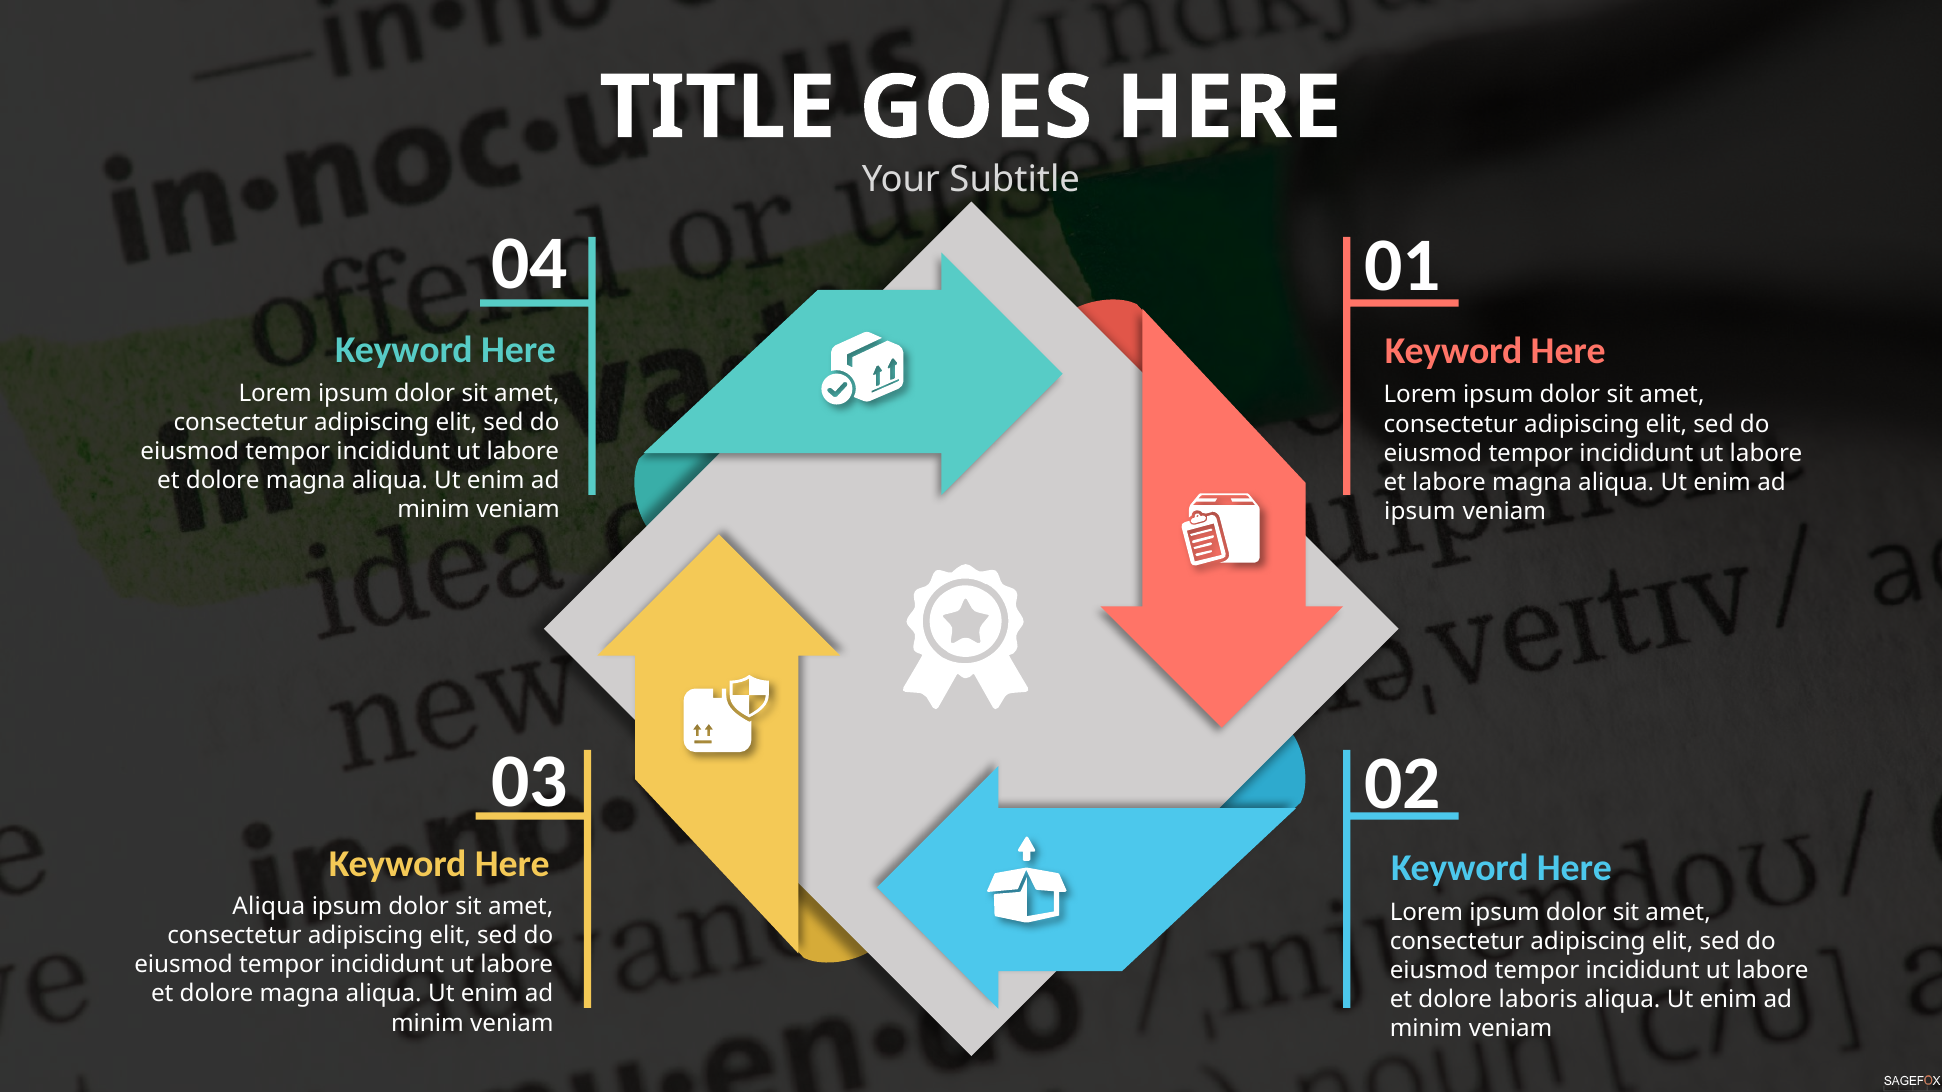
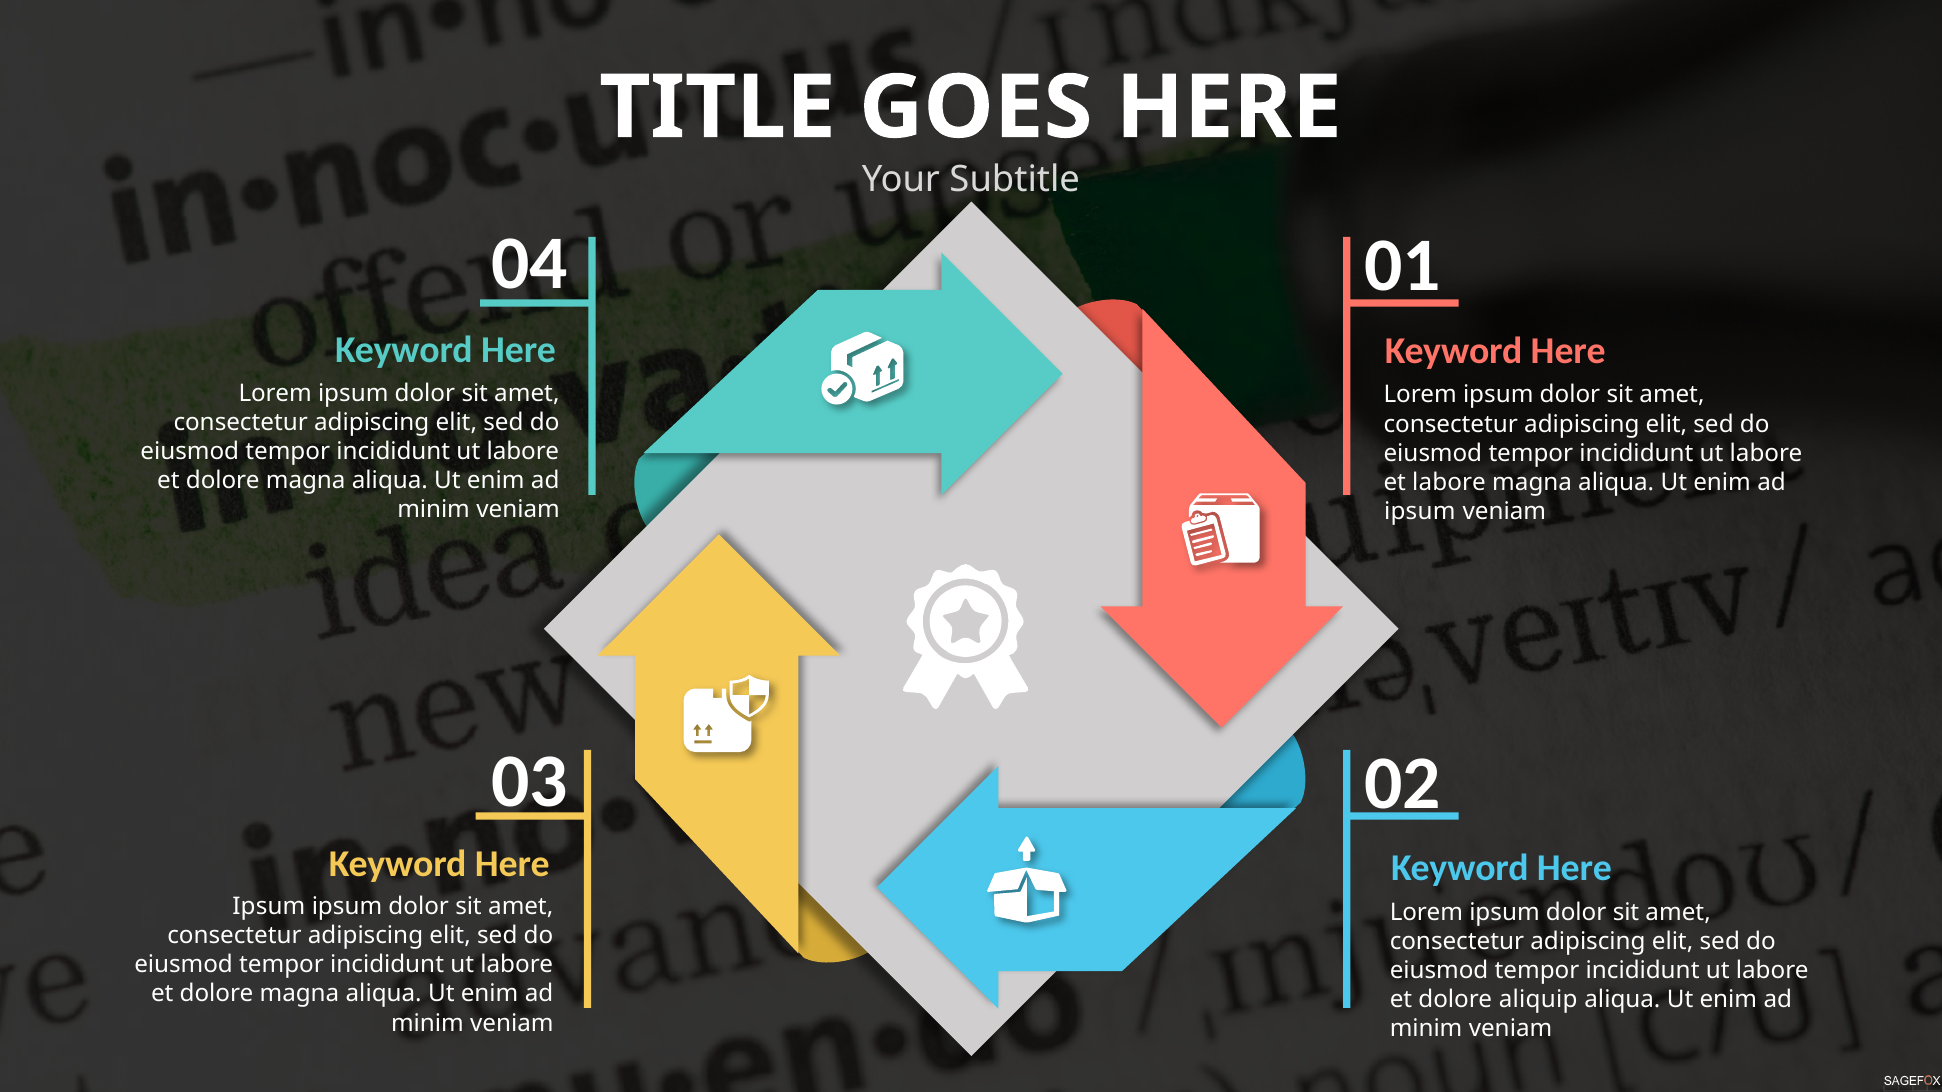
Aliqua at (269, 907): Aliqua -> Ipsum
laboris: laboris -> aliquip
